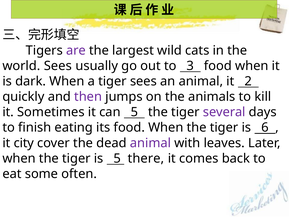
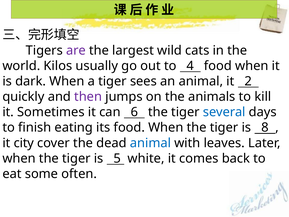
world Sees: Sees -> Kilos
3: 3 -> 4
can 5: 5 -> 6
several colour: purple -> blue
6: 6 -> 8
animal at (150, 143) colour: purple -> blue
there: there -> white
